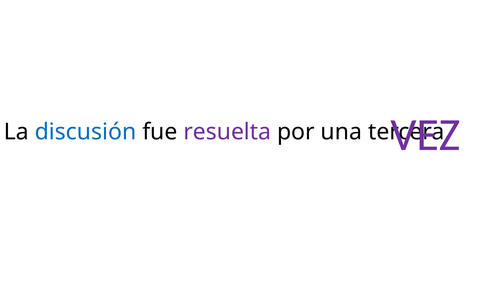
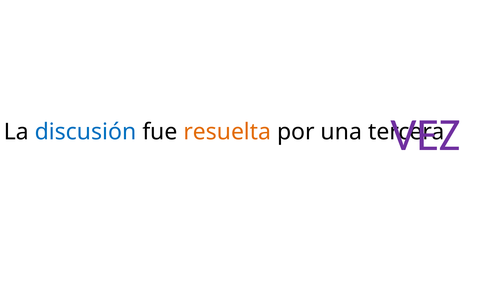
resuelta colour: purple -> orange
